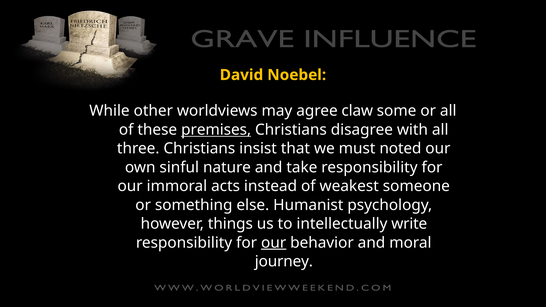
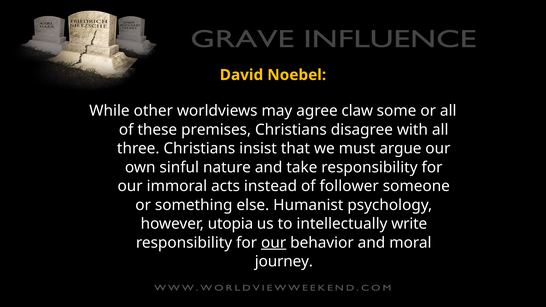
premises underline: present -> none
noted: noted -> argue
weakest: weakest -> follower
things: things -> utopia
